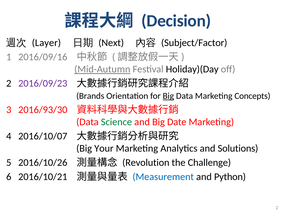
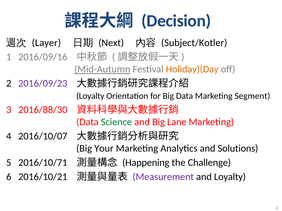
Subject/Factor: Subject/Factor -> Subject/Kotler
Holiday)(Day colour: black -> orange
Brands at (90, 96): Brands -> Loyalty
Big at (168, 96) underline: present -> none
Concepts: Concepts -> Segment
2016/93/30: 2016/93/30 -> 2016/88/30
Date: Date -> Lane
2016/10/26: 2016/10/26 -> 2016/10/71
Revolution: Revolution -> Happening
Measurement colour: blue -> purple
and Python: Python -> Loyalty
